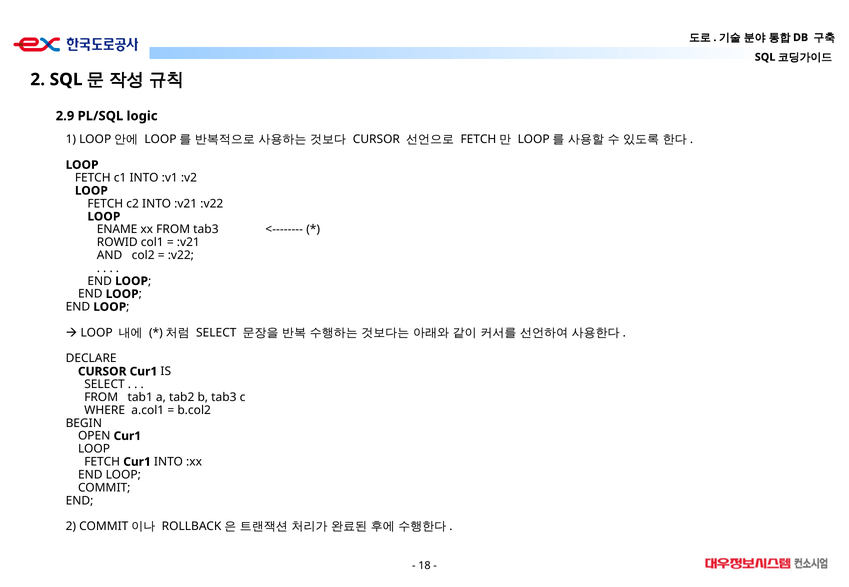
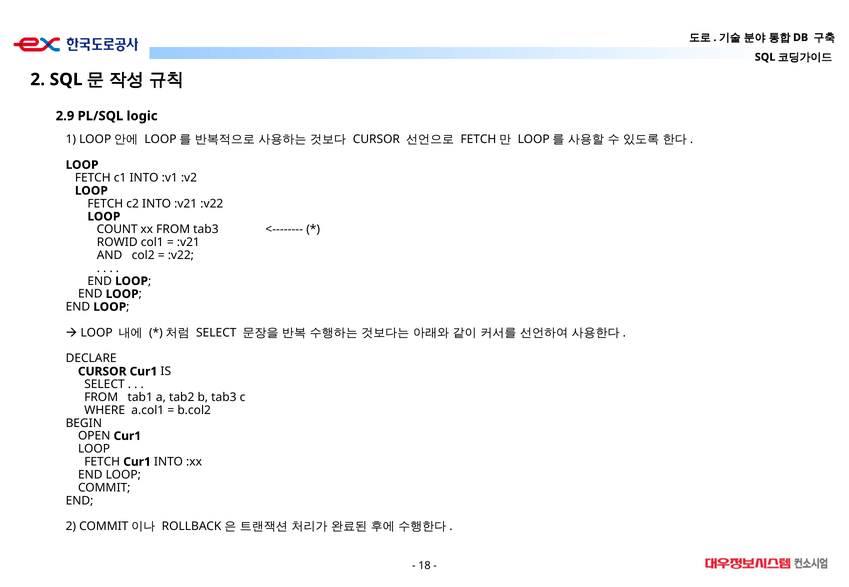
ENAME: ENAME -> COUNT
